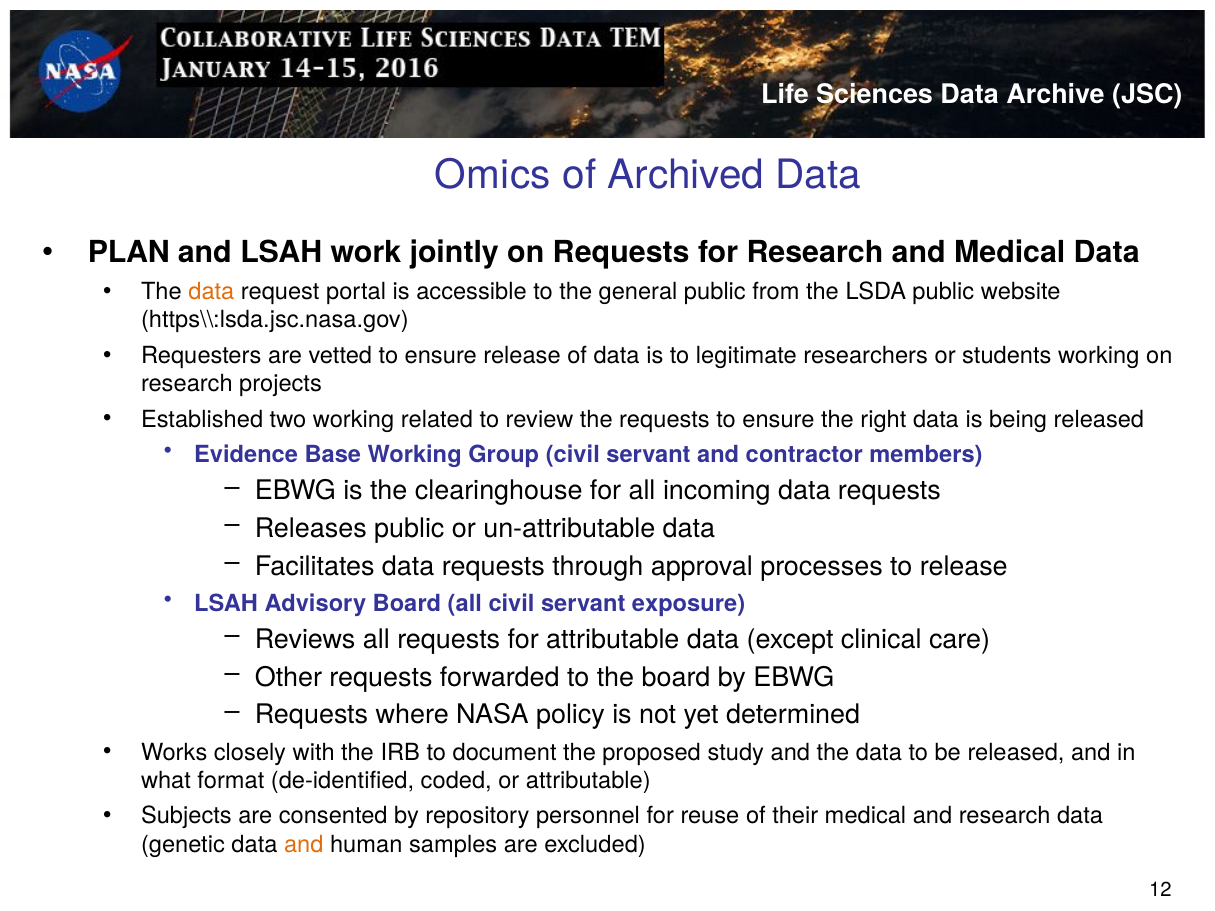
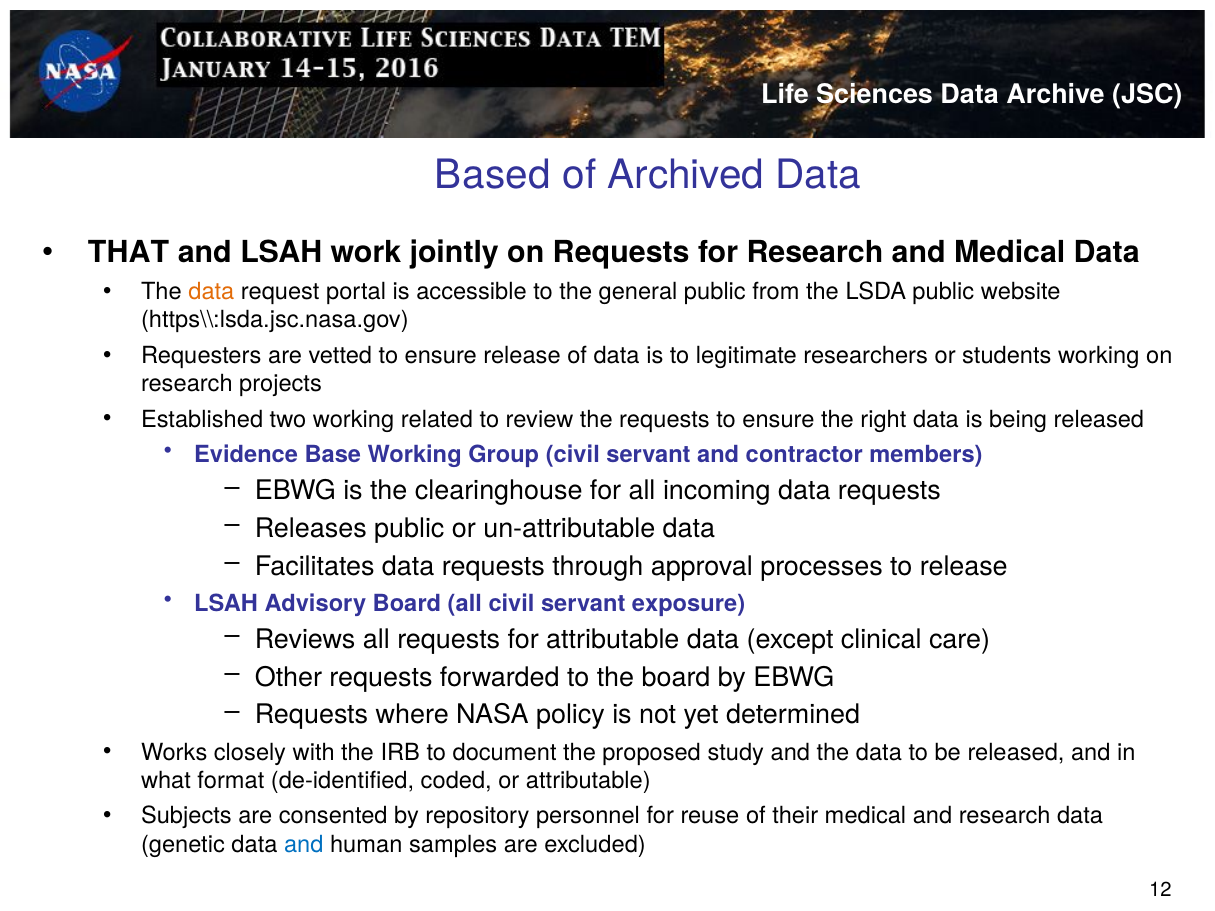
Omics: Omics -> Based
PLAN: PLAN -> THAT
and at (304, 845) colour: orange -> blue
